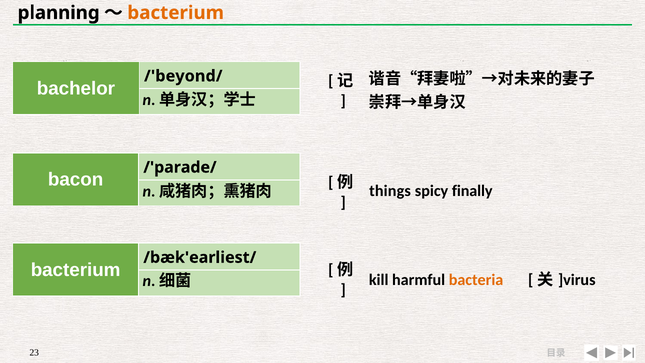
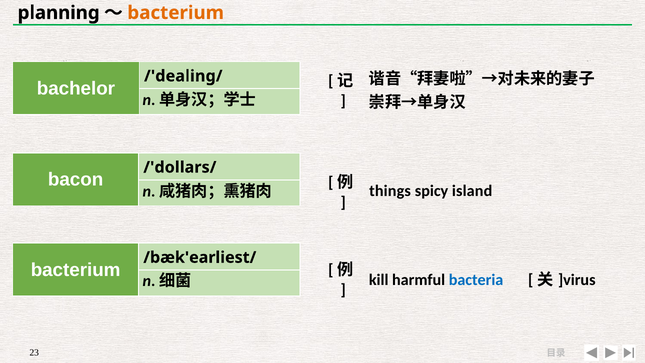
/'beyond/: /'beyond/ -> /'dealing/
/'parade/: /'parade/ -> /'dollars/
finally: finally -> island
bacteria colour: orange -> blue
